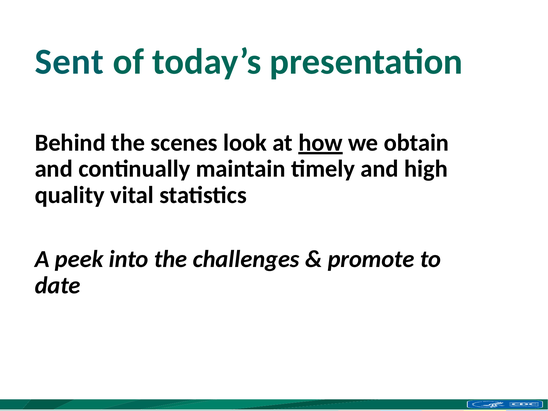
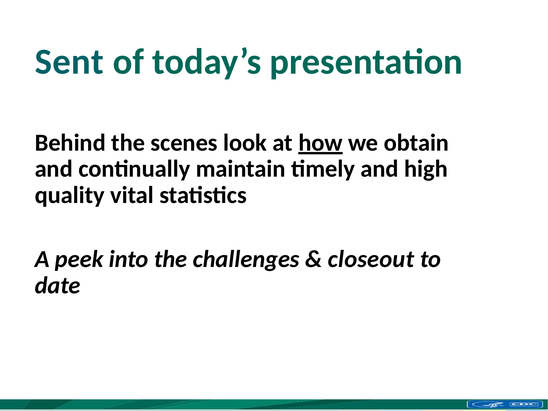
promote: promote -> closeout
